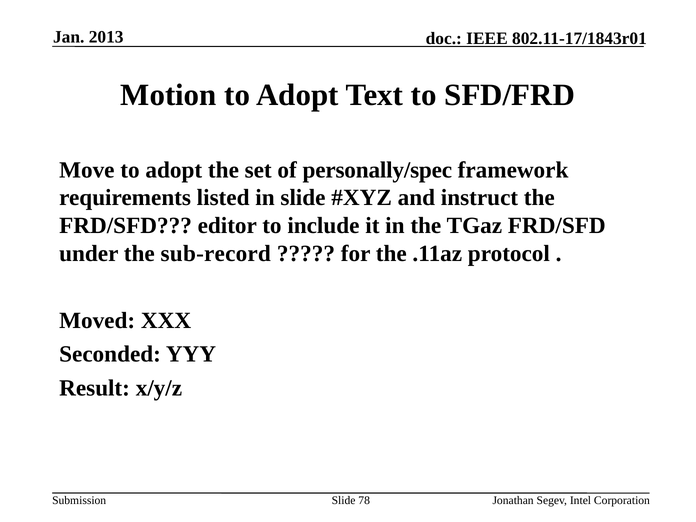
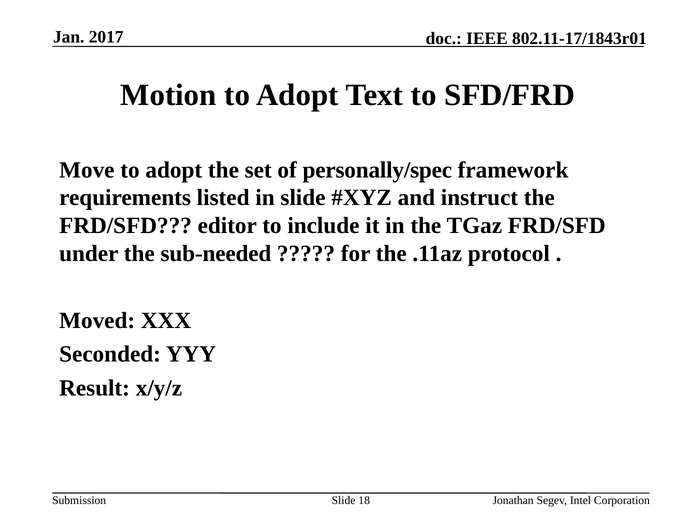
2013: 2013 -> 2017
sub-record: sub-record -> sub-needed
78: 78 -> 18
